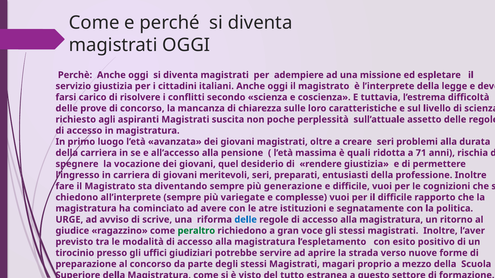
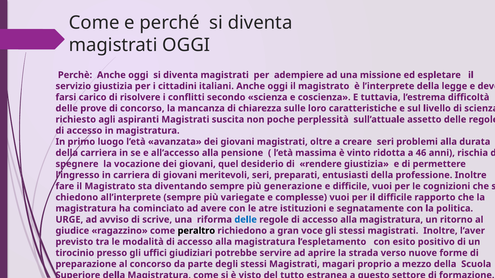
quali: quali -> vinto
71: 71 -> 46
peraltro colour: green -> black
